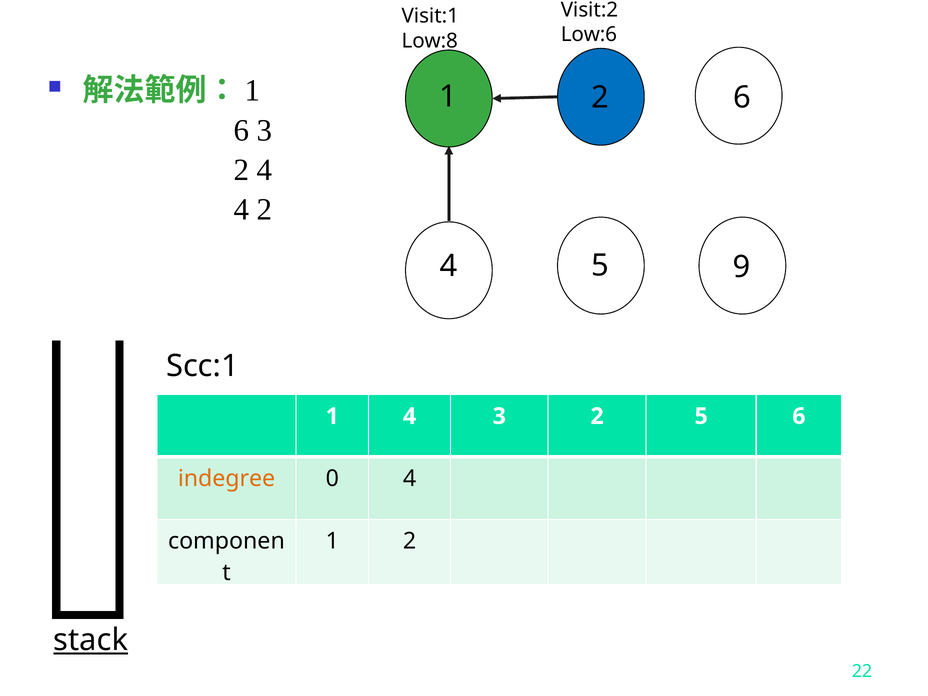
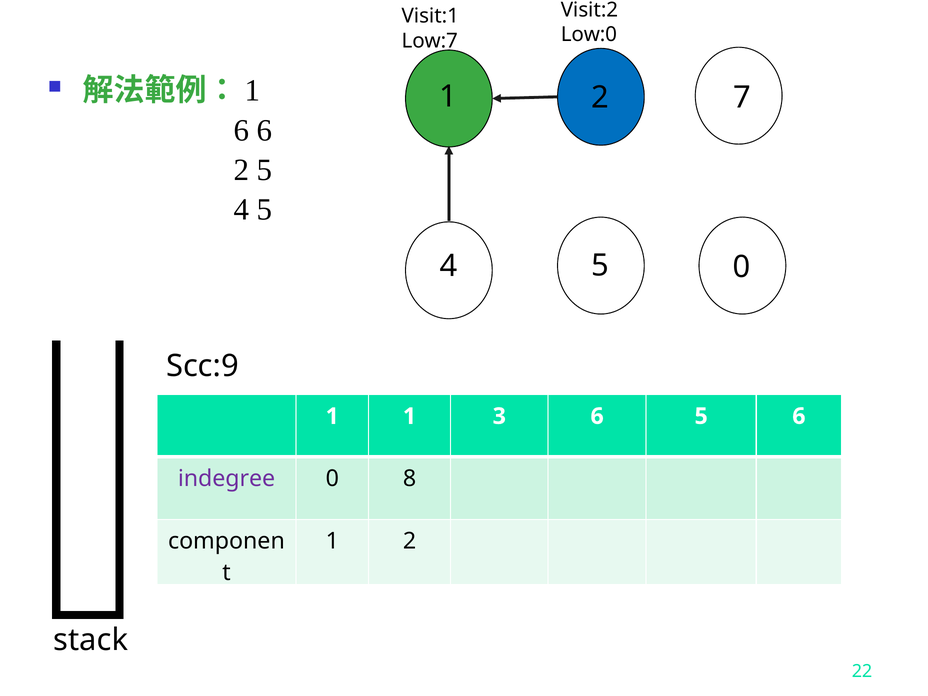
Low:6: Low:6 -> Low:0
Low:8: Low:8 -> Low:7
1 6: 6 -> 7
6 3: 3 -> 6
2 4: 4 -> 5
2 at (264, 209): 2 -> 5
5 9: 9 -> 0
Scc:1: Scc:1 -> Scc:9
1 4: 4 -> 1
2 at (597, 416): 2 -> 6
indegree colour: orange -> purple
0 4: 4 -> 8
stack underline: present -> none
